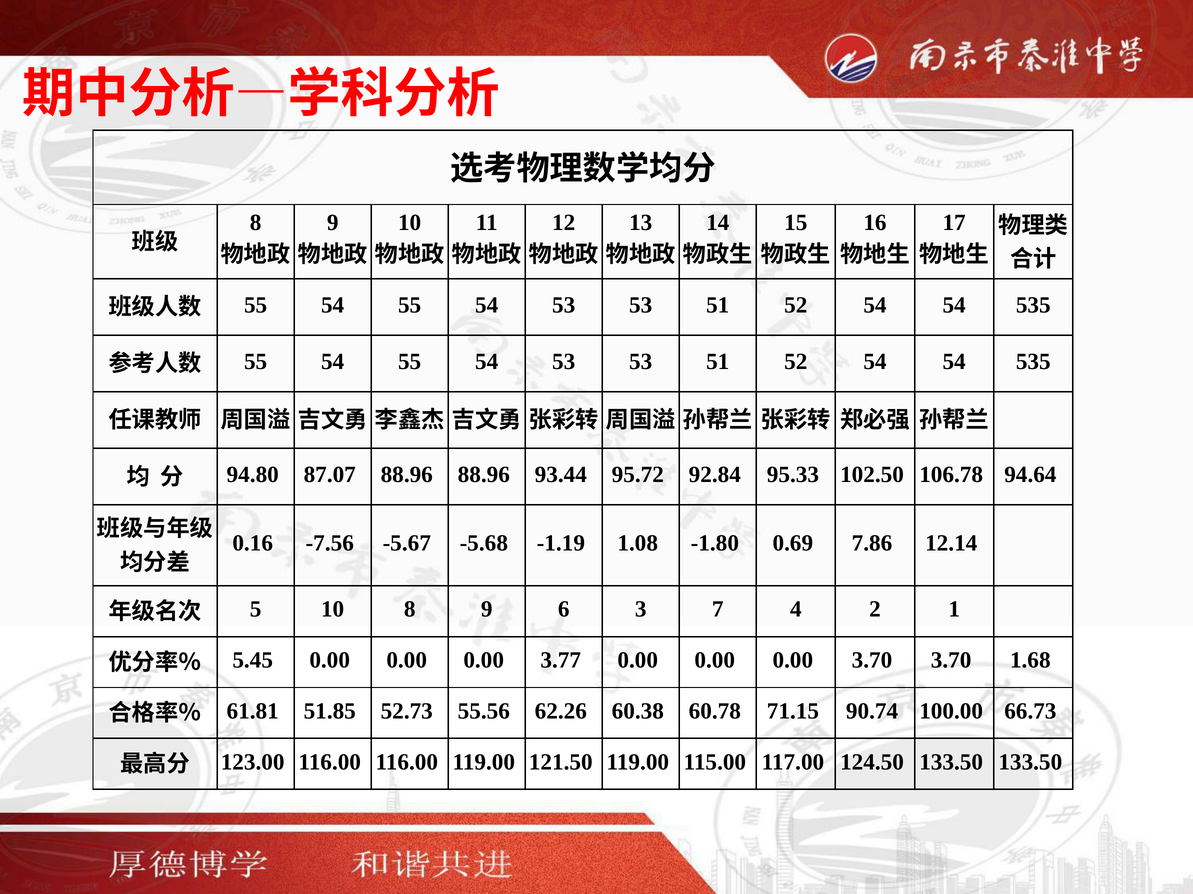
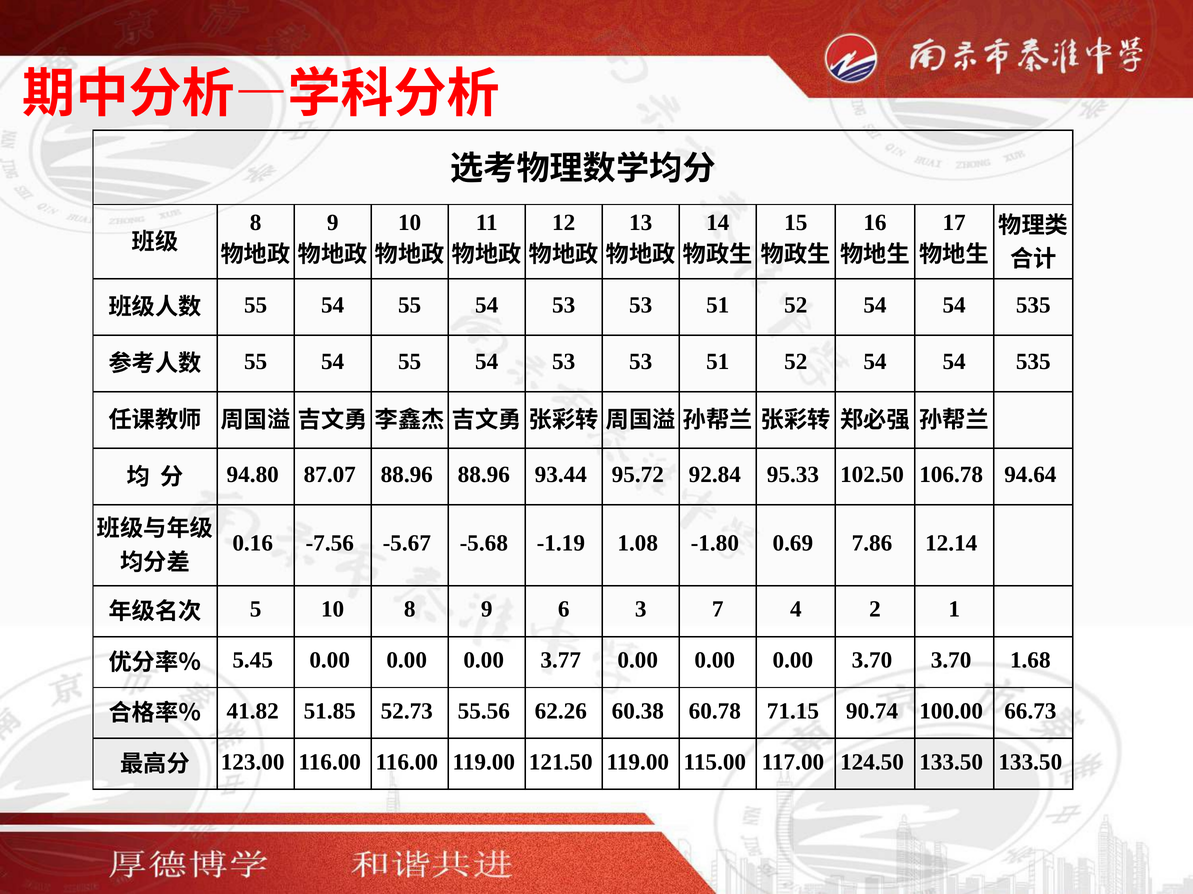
61.81: 61.81 -> 41.82
